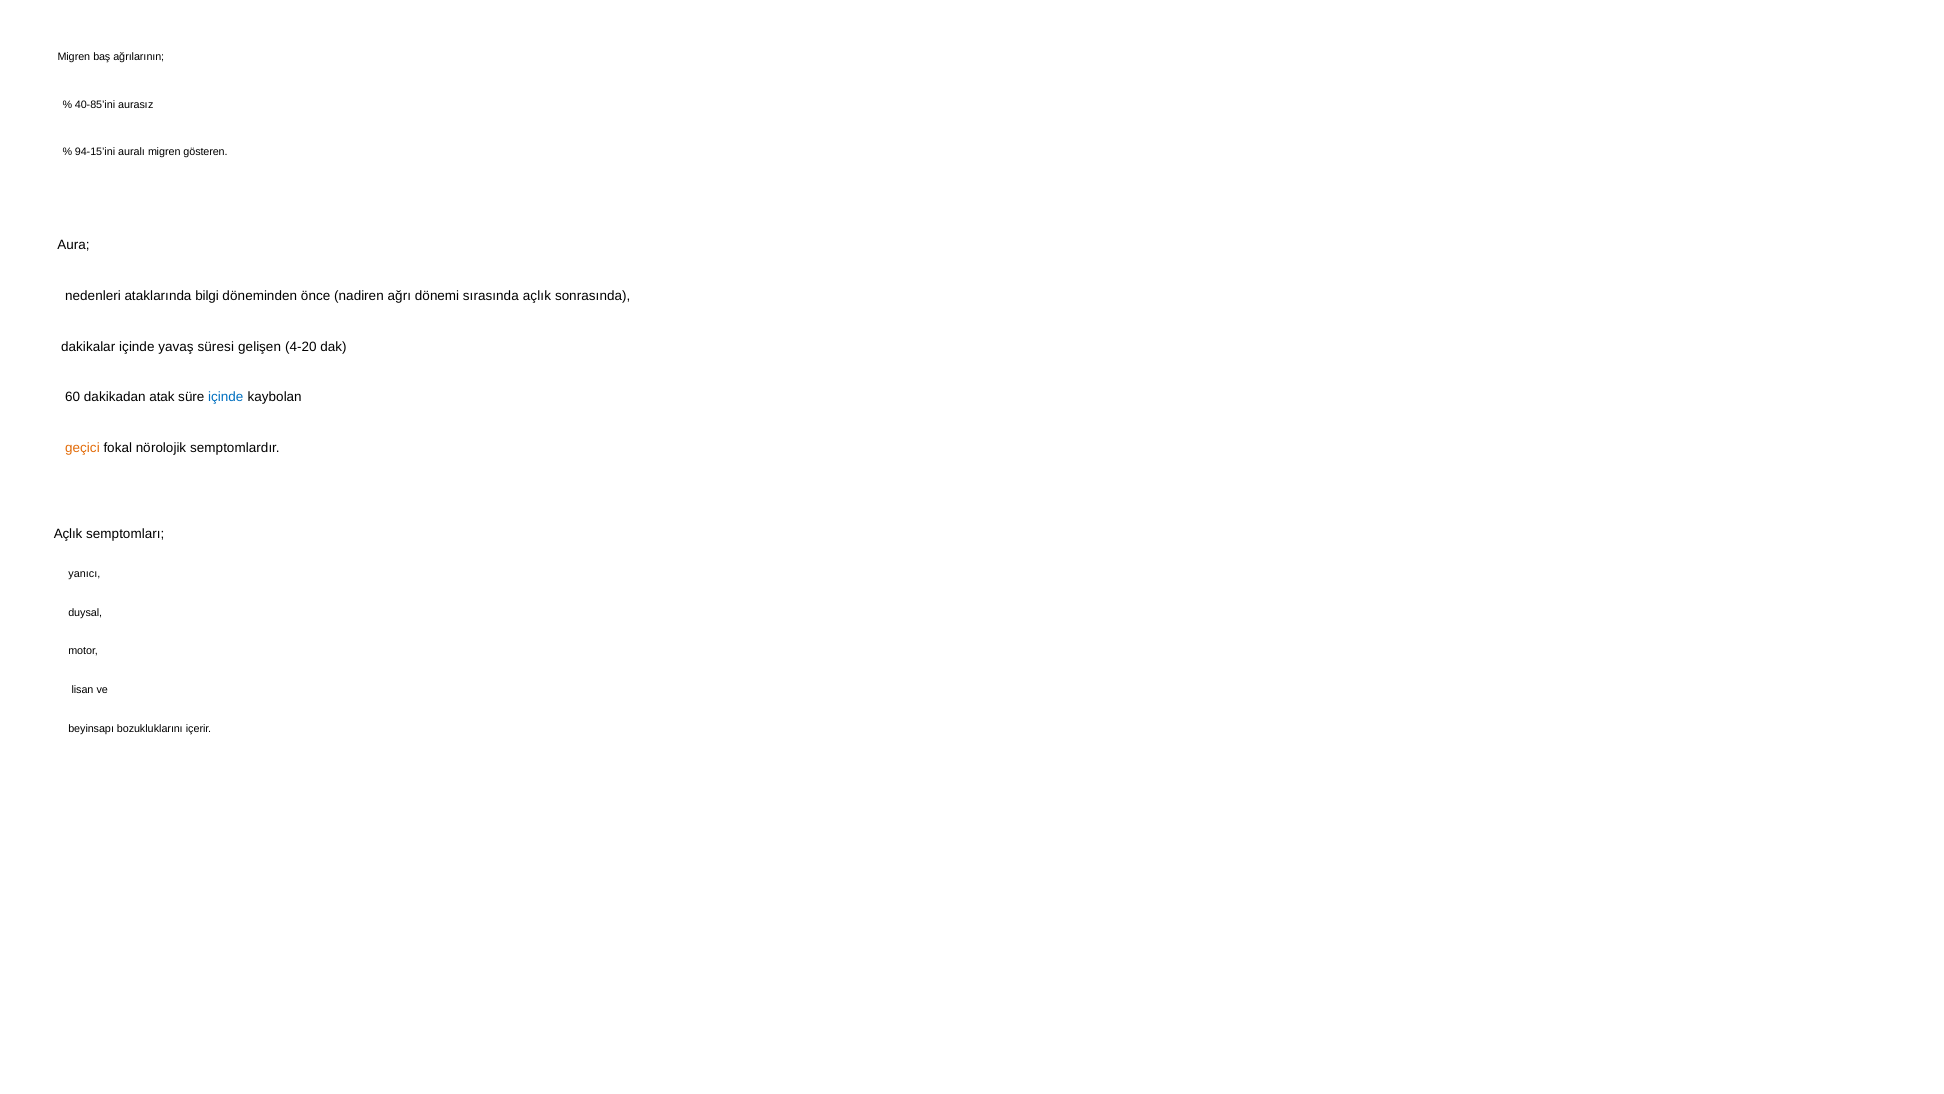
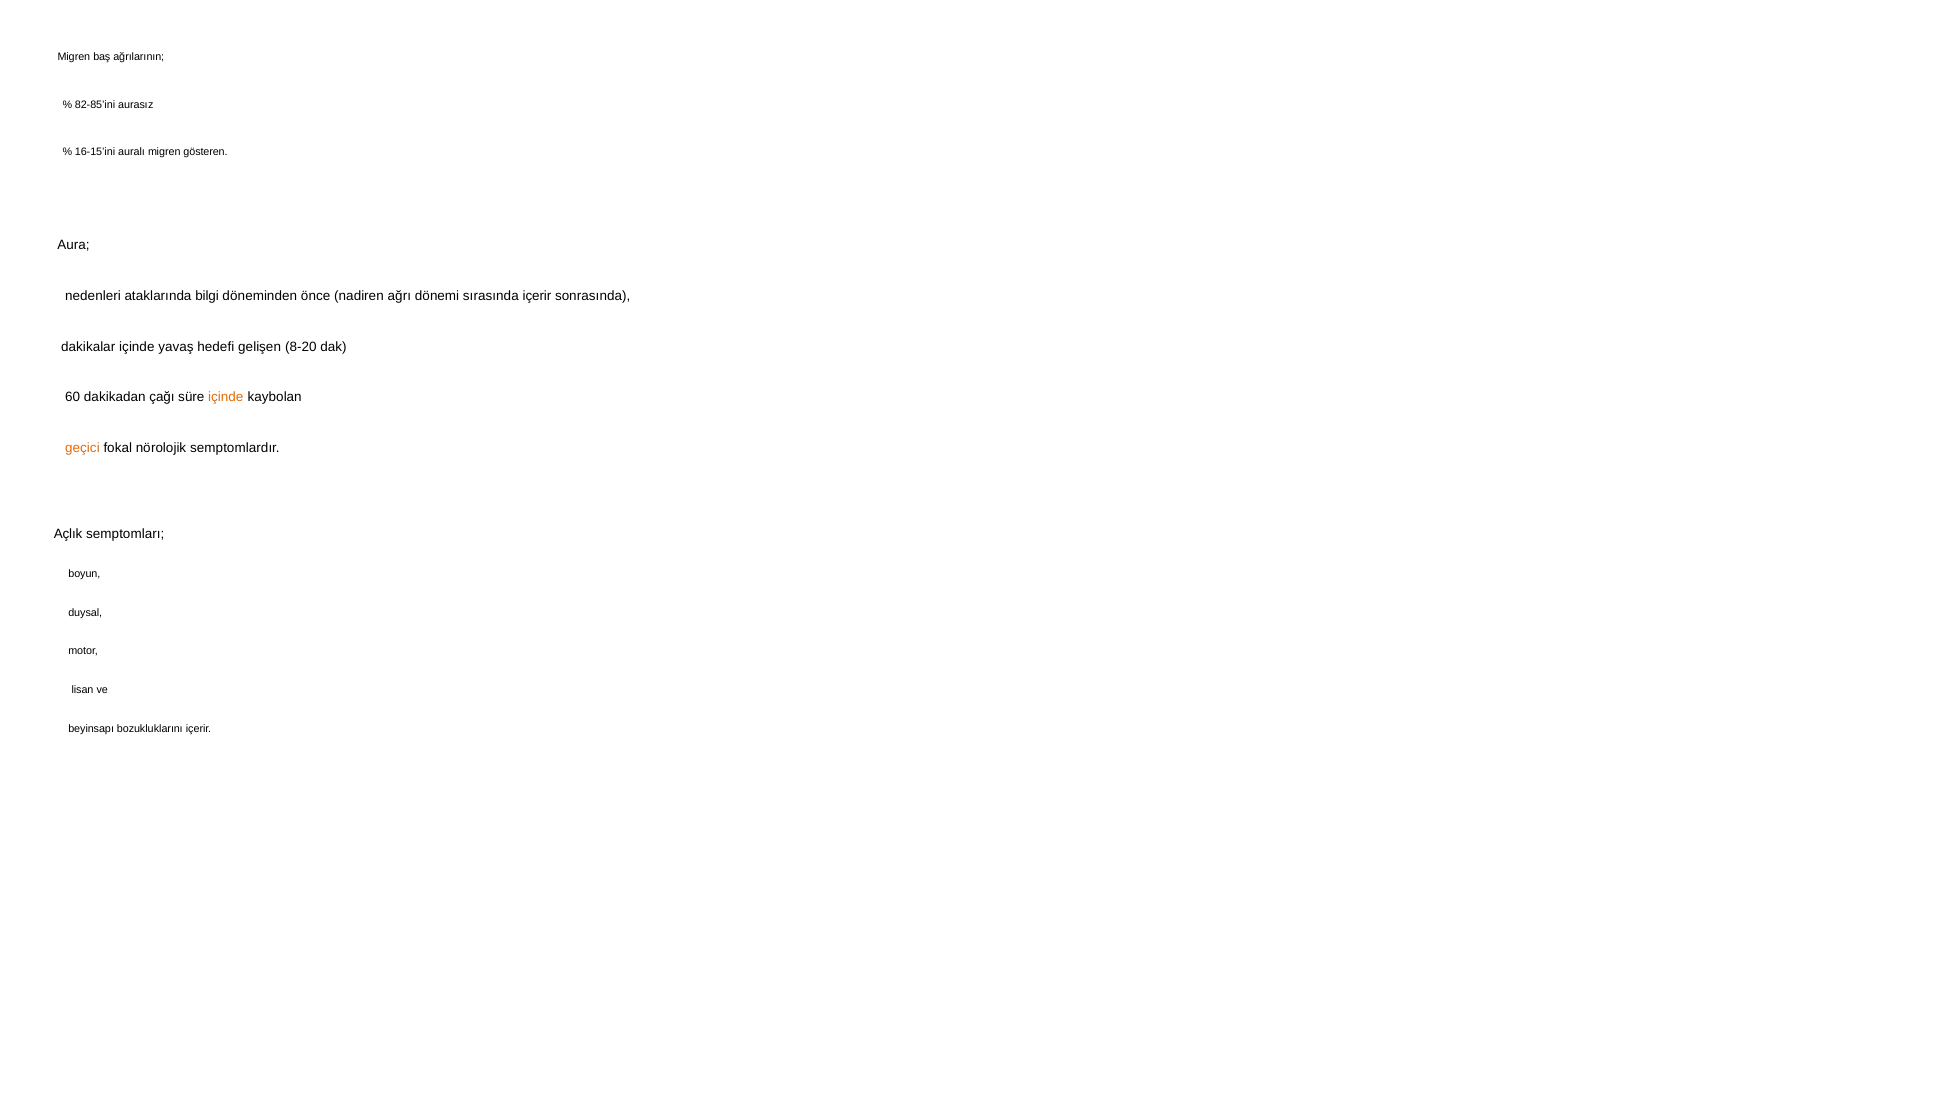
40-85’ini: 40-85’ini -> 82-85’ini
94-15’ini: 94-15’ini -> 16-15’ini
sırasında açlık: açlık -> içerir
süresi: süresi -> hedefi
4-20: 4-20 -> 8-20
atak: atak -> çağı
içinde at (226, 397) colour: blue -> orange
yanıcı: yanıcı -> boyun
